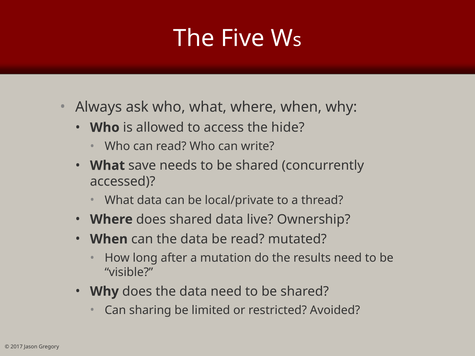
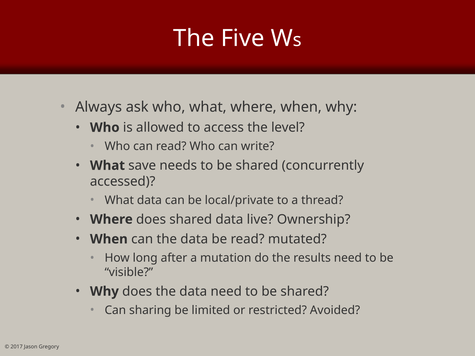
hide: hide -> level
